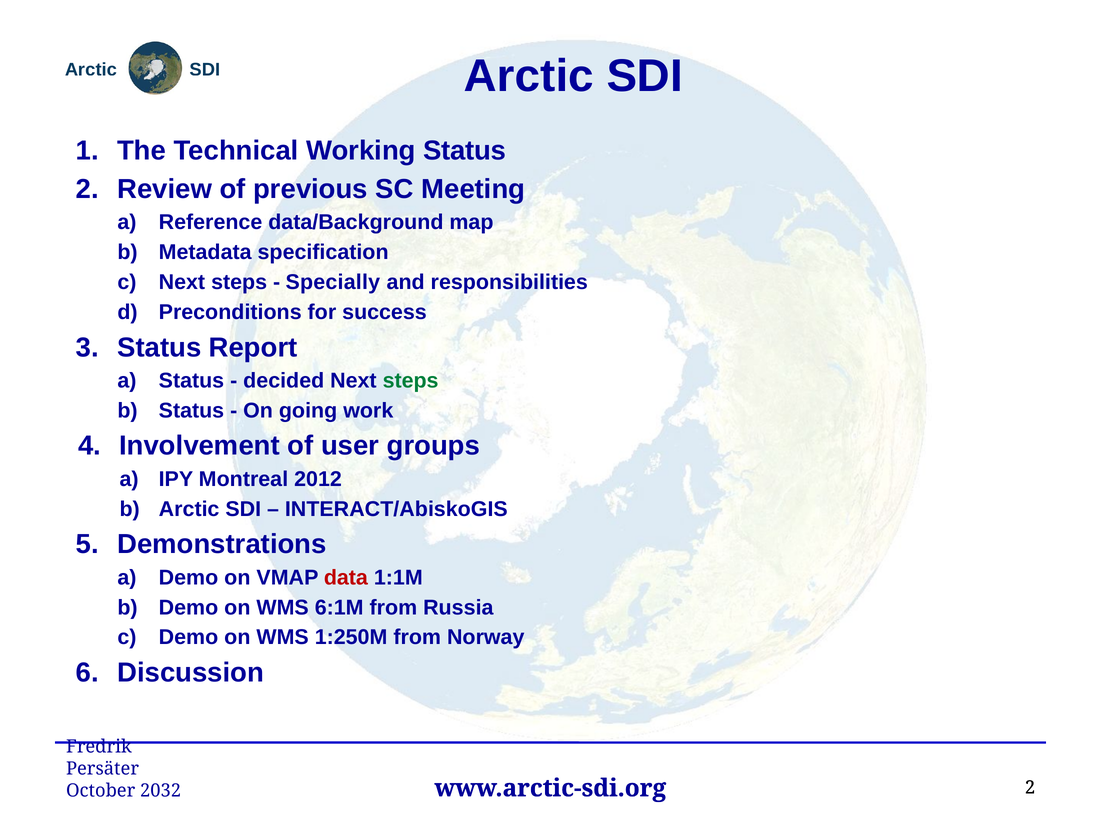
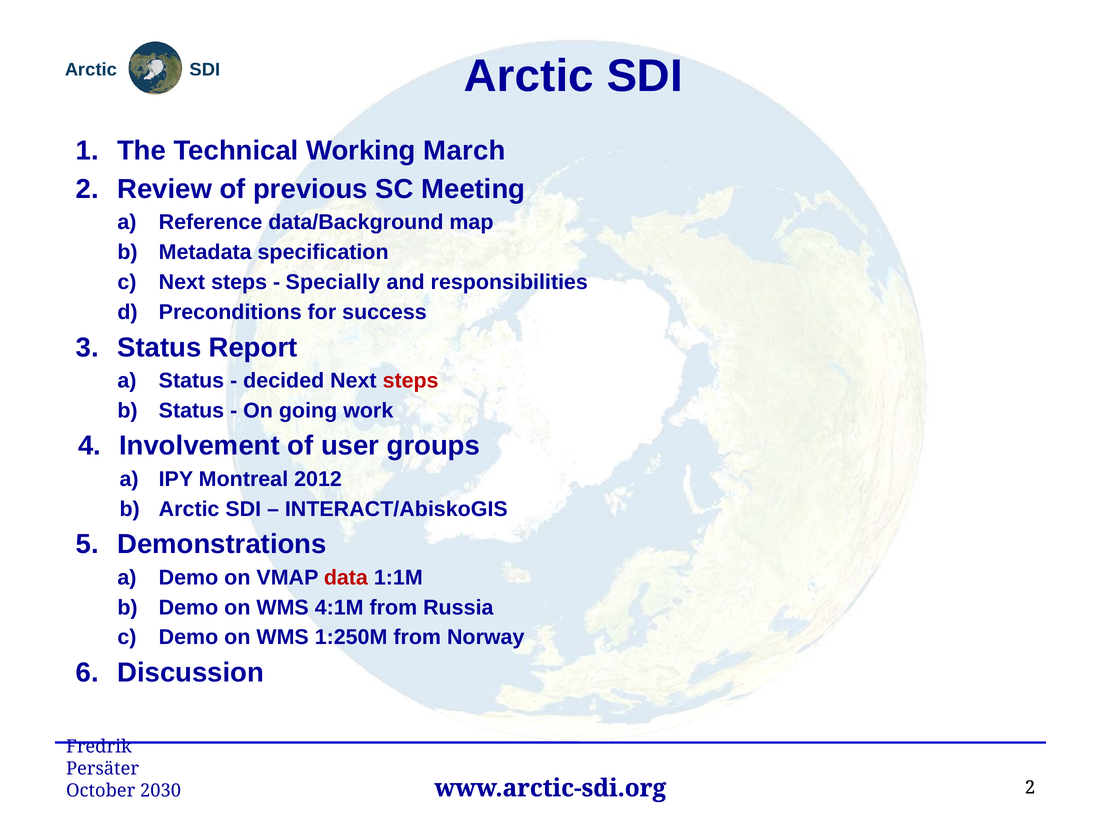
Working Status: Status -> March
steps at (411, 381) colour: green -> red
6:1M: 6:1M -> 4:1M
2032: 2032 -> 2030
